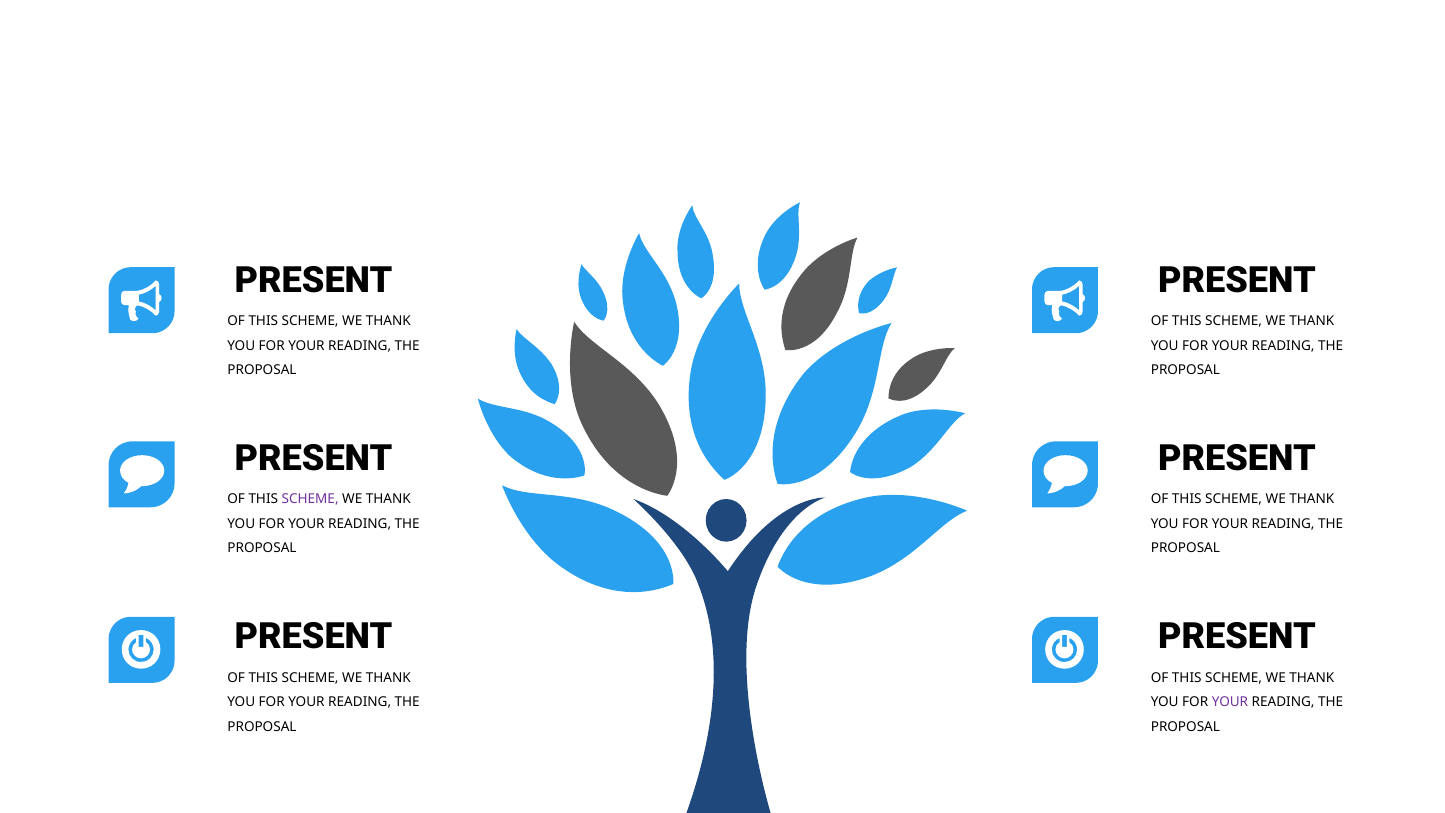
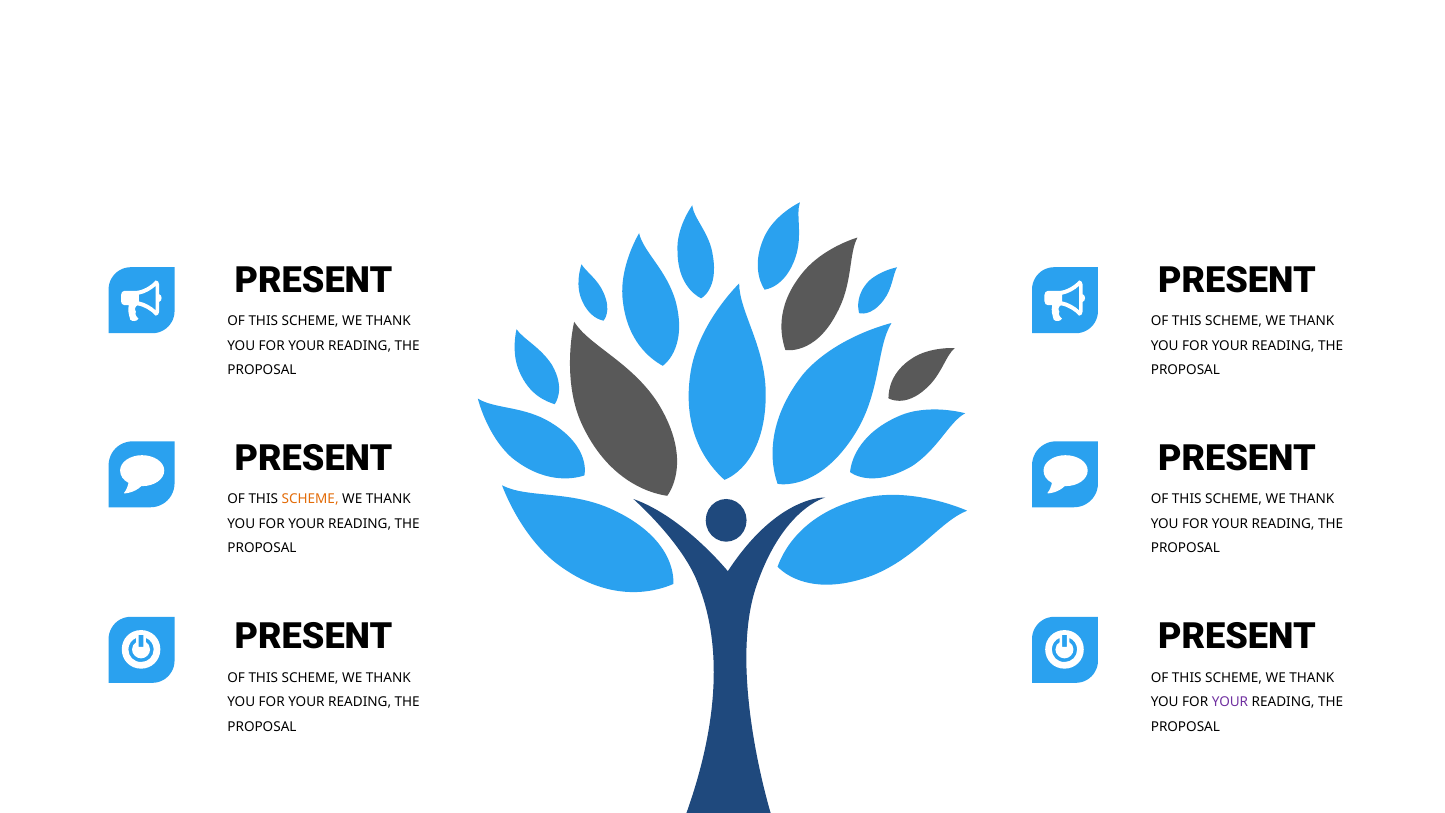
SCHEME at (310, 499) colour: purple -> orange
